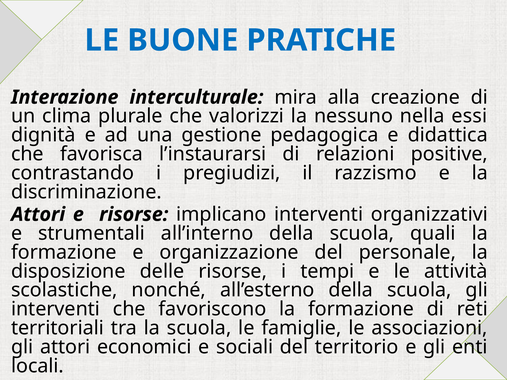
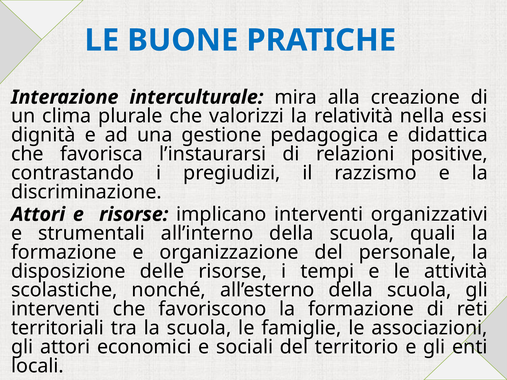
nessuno: nessuno -> relatività
